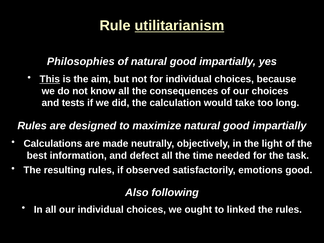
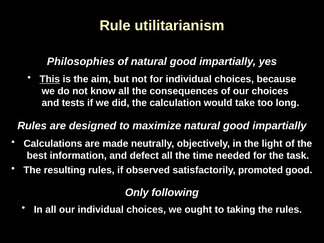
utilitarianism underline: present -> none
emotions: emotions -> promoted
Also: Also -> Only
linked: linked -> taking
